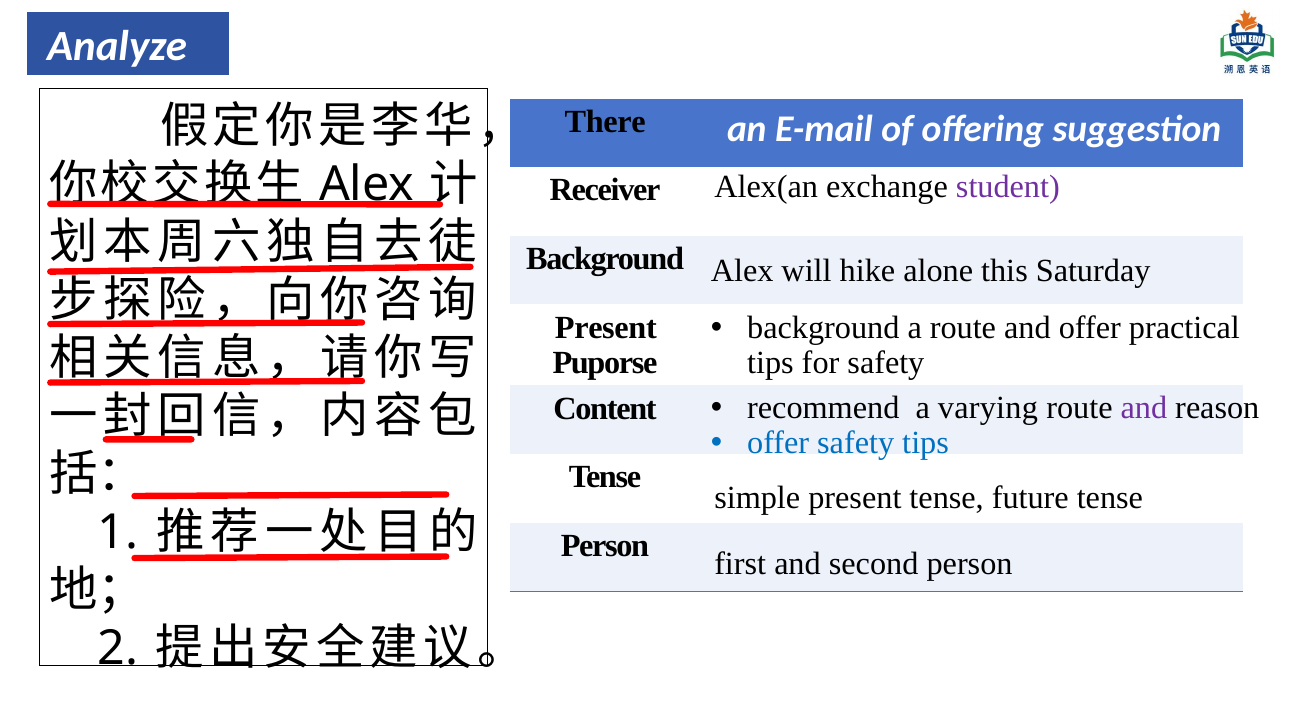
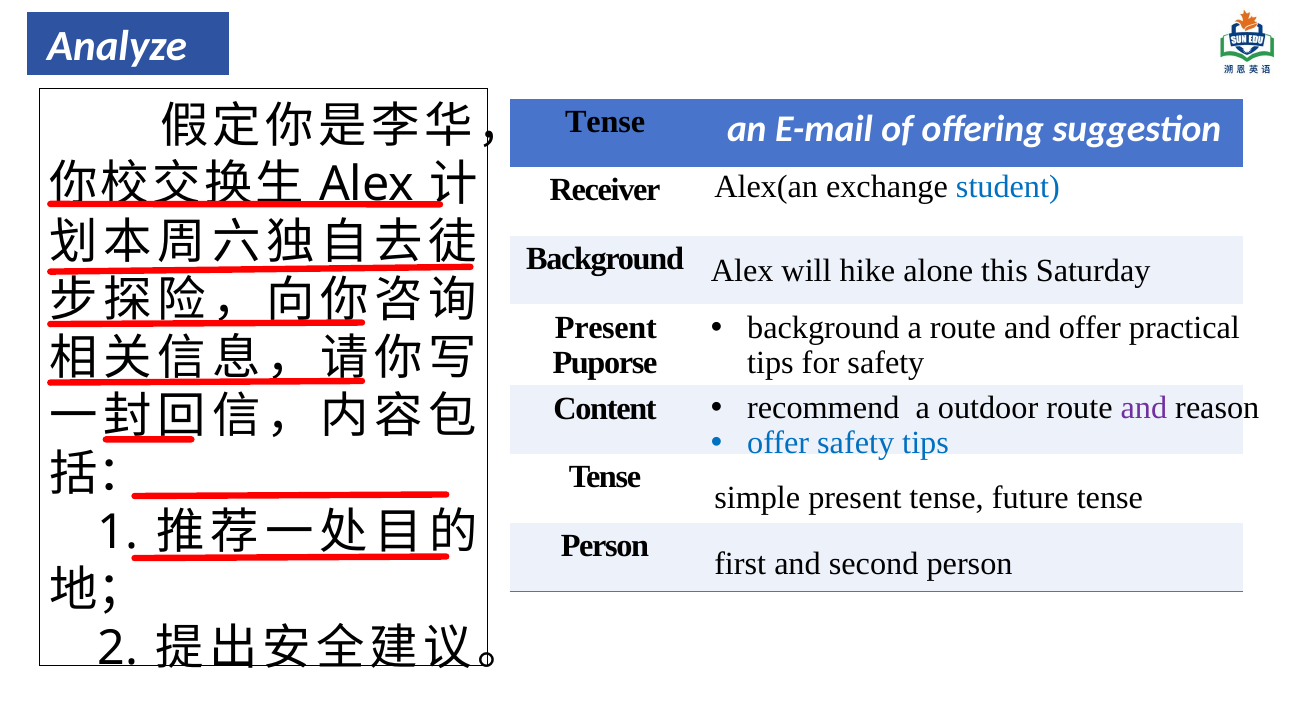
There at (605, 122): There -> Tense
student colour: purple -> blue
varying: varying -> outdoor
